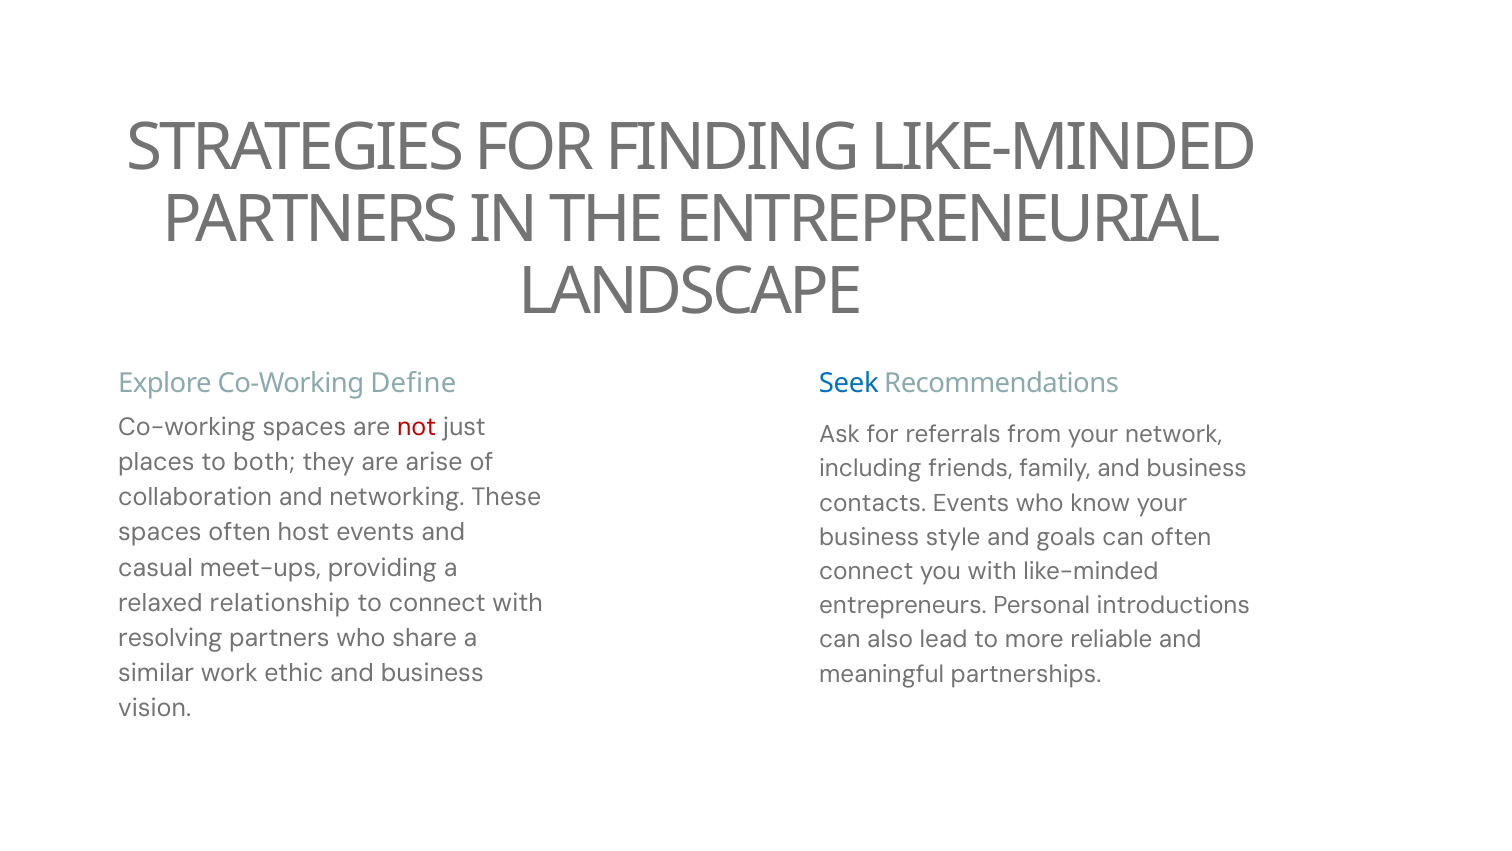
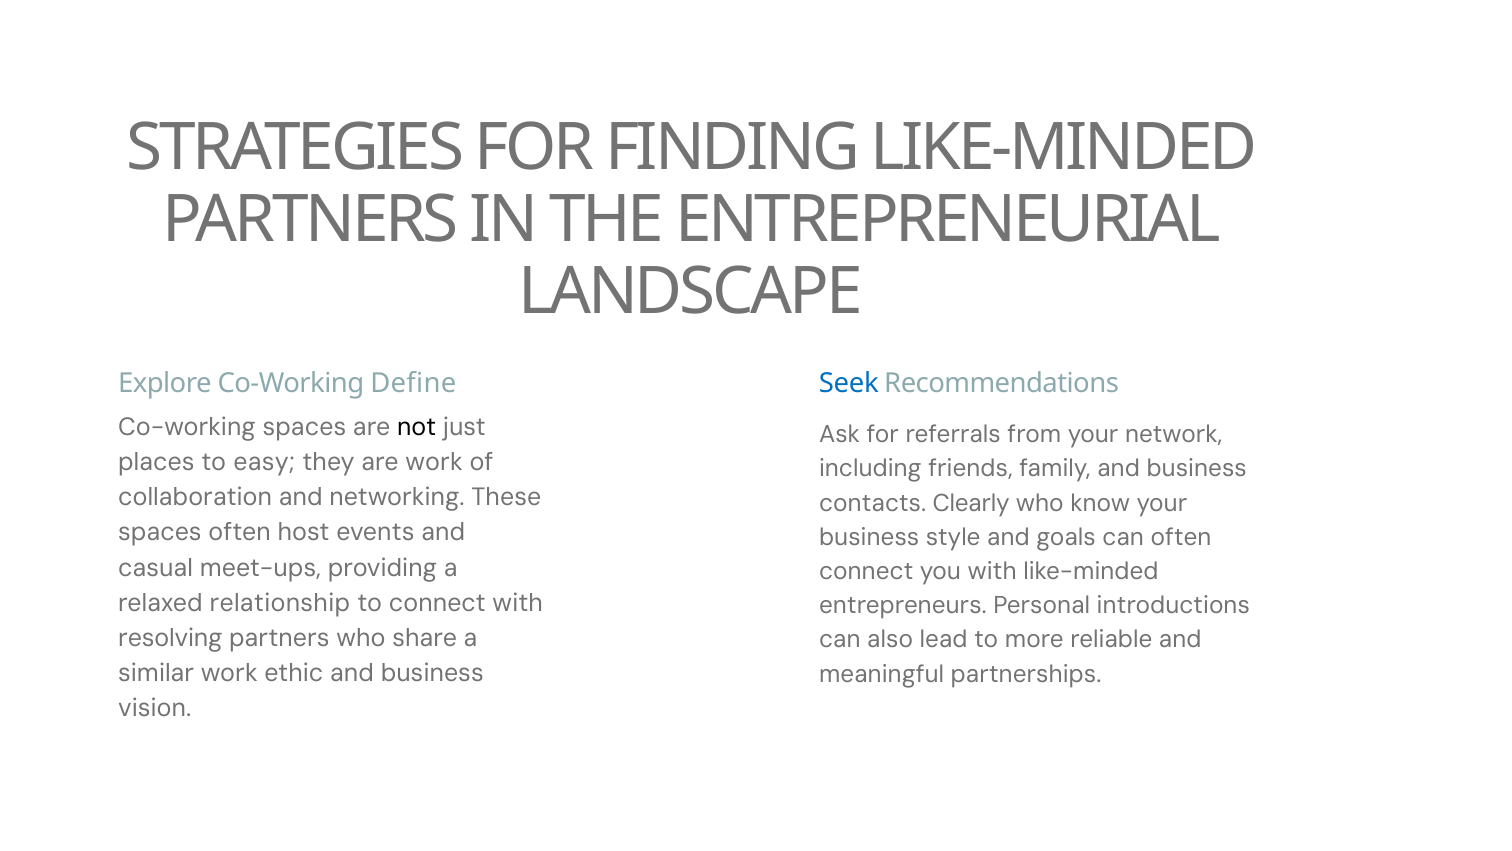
not colour: red -> black
both: both -> easy
are arise: arise -> work
contacts Events: Events -> Clearly
